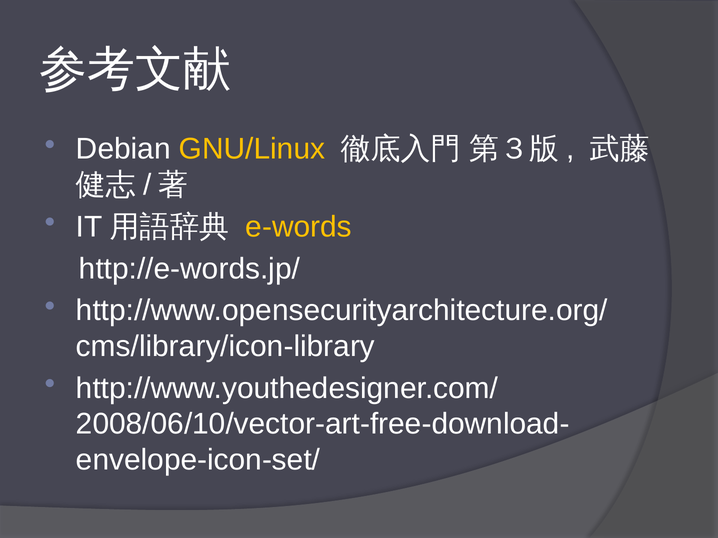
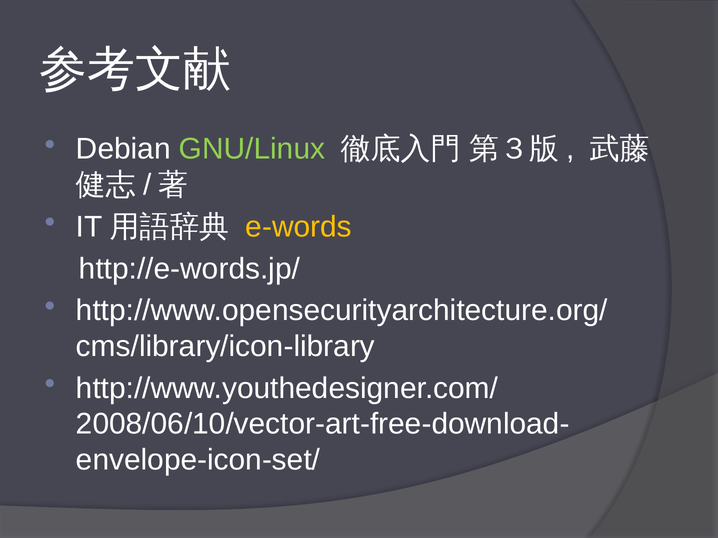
GNU/Linux colour: yellow -> light green
